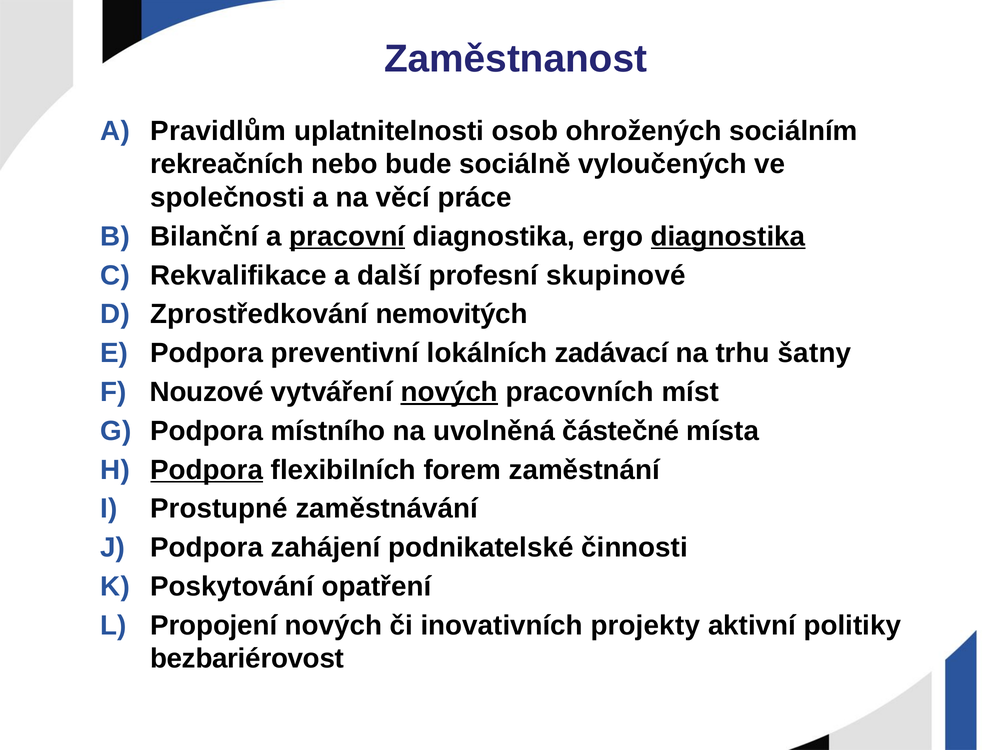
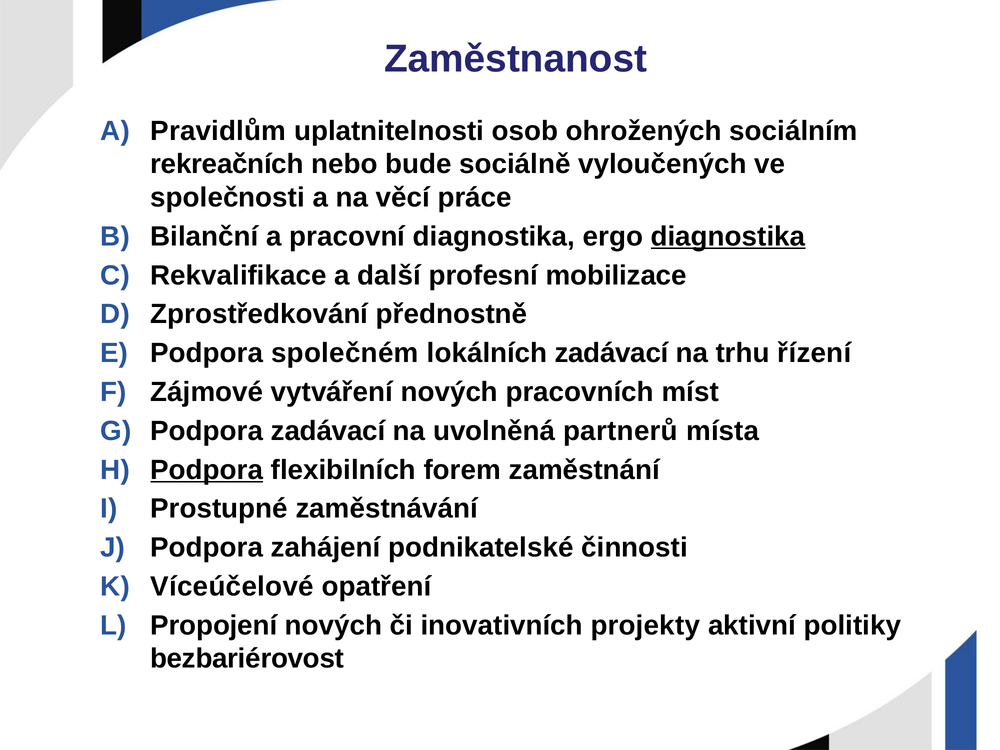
pracovní underline: present -> none
skupinové: skupinové -> mobilizace
nemovitých: nemovitých -> přednostně
preventivní: preventivní -> společném
šatny: šatny -> řízení
Nouzové: Nouzové -> Zájmové
nových at (449, 392) underline: present -> none
Podpora místního: místního -> zadávací
částečné: částečné -> partnerů
Poskytování: Poskytování -> Víceúčelové
